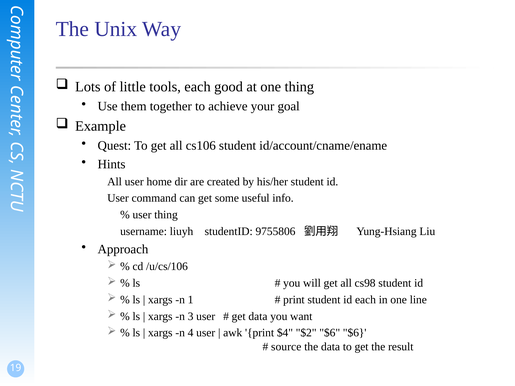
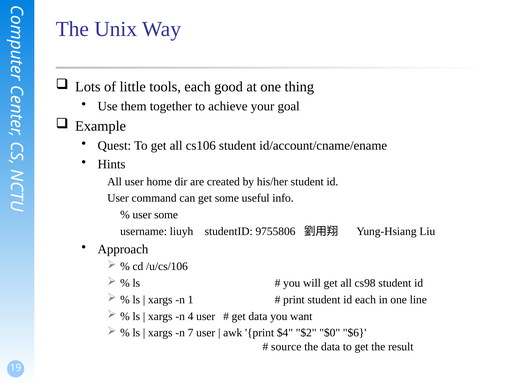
user thing: thing -> some
3: 3 -> 4
4: 4 -> 7
$2 $6: $6 -> $0
